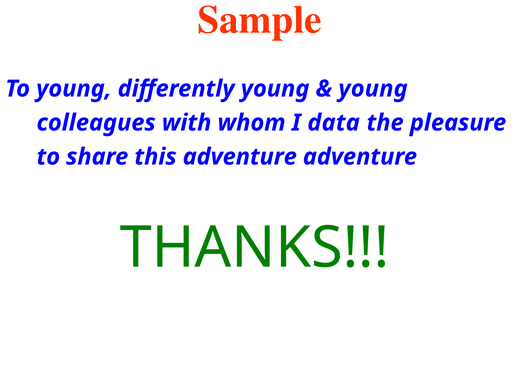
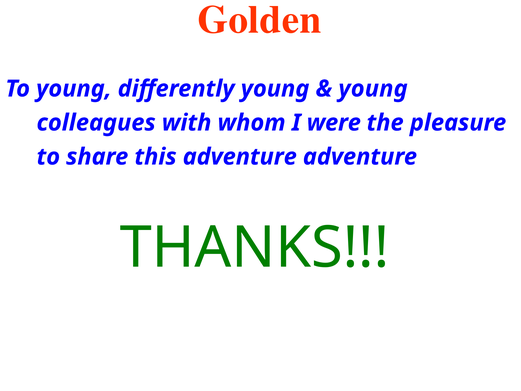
Sample: Sample -> Golden
data: data -> were
